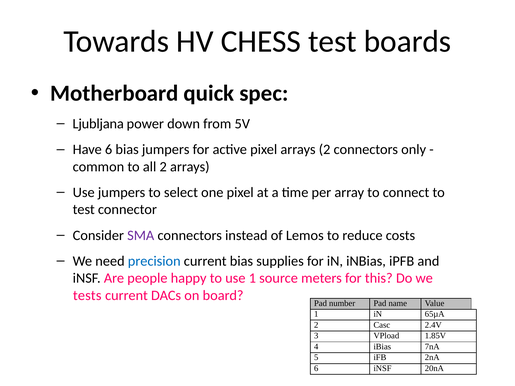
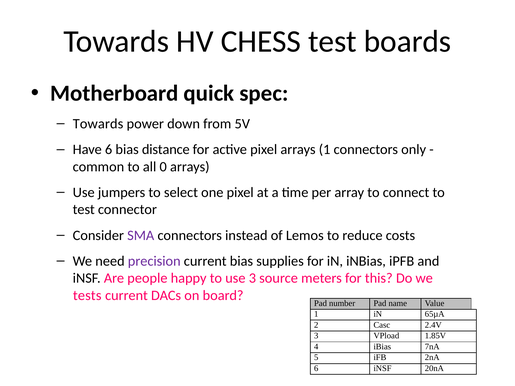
Ljubljana at (98, 124): Ljubljana -> Towards
bias jumpers: jumpers -> distance
arrays 2: 2 -> 1
all 2: 2 -> 0
precision colour: blue -> purple
use 1: 1 -> 3
